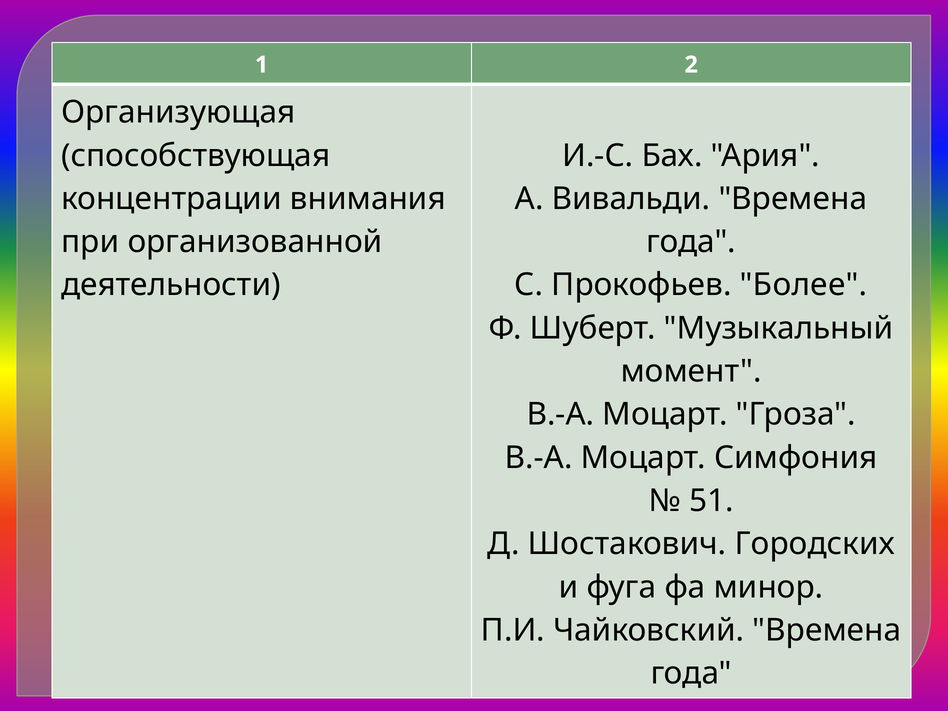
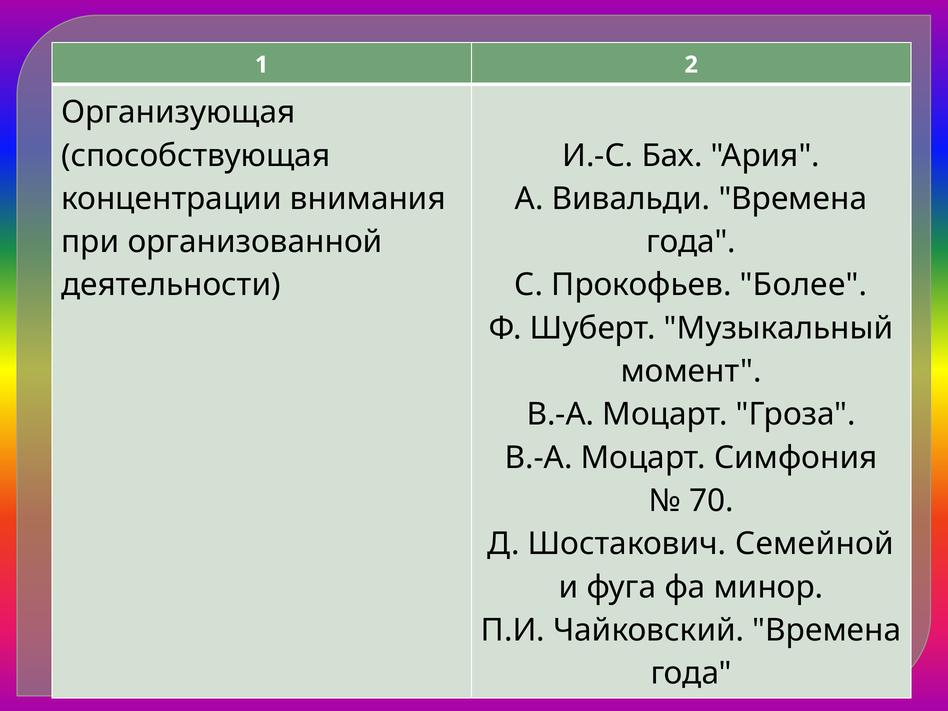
51: 51 -> 70
Городских: Городских -> Семейной
